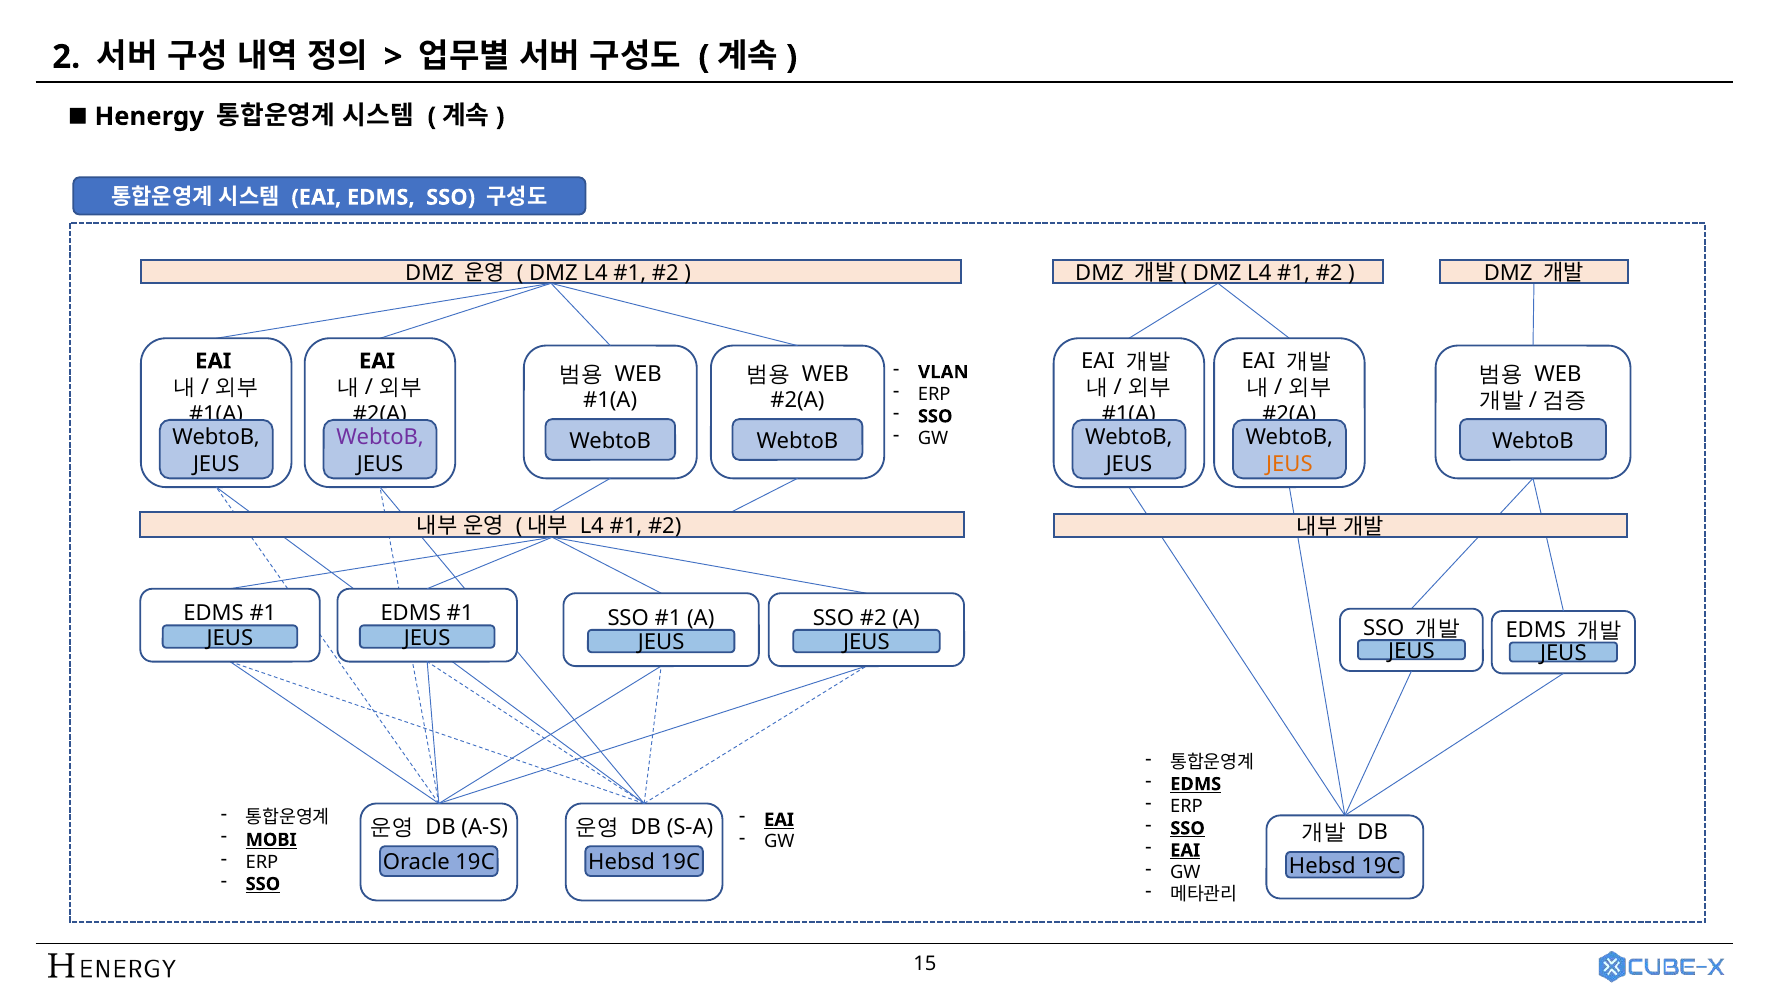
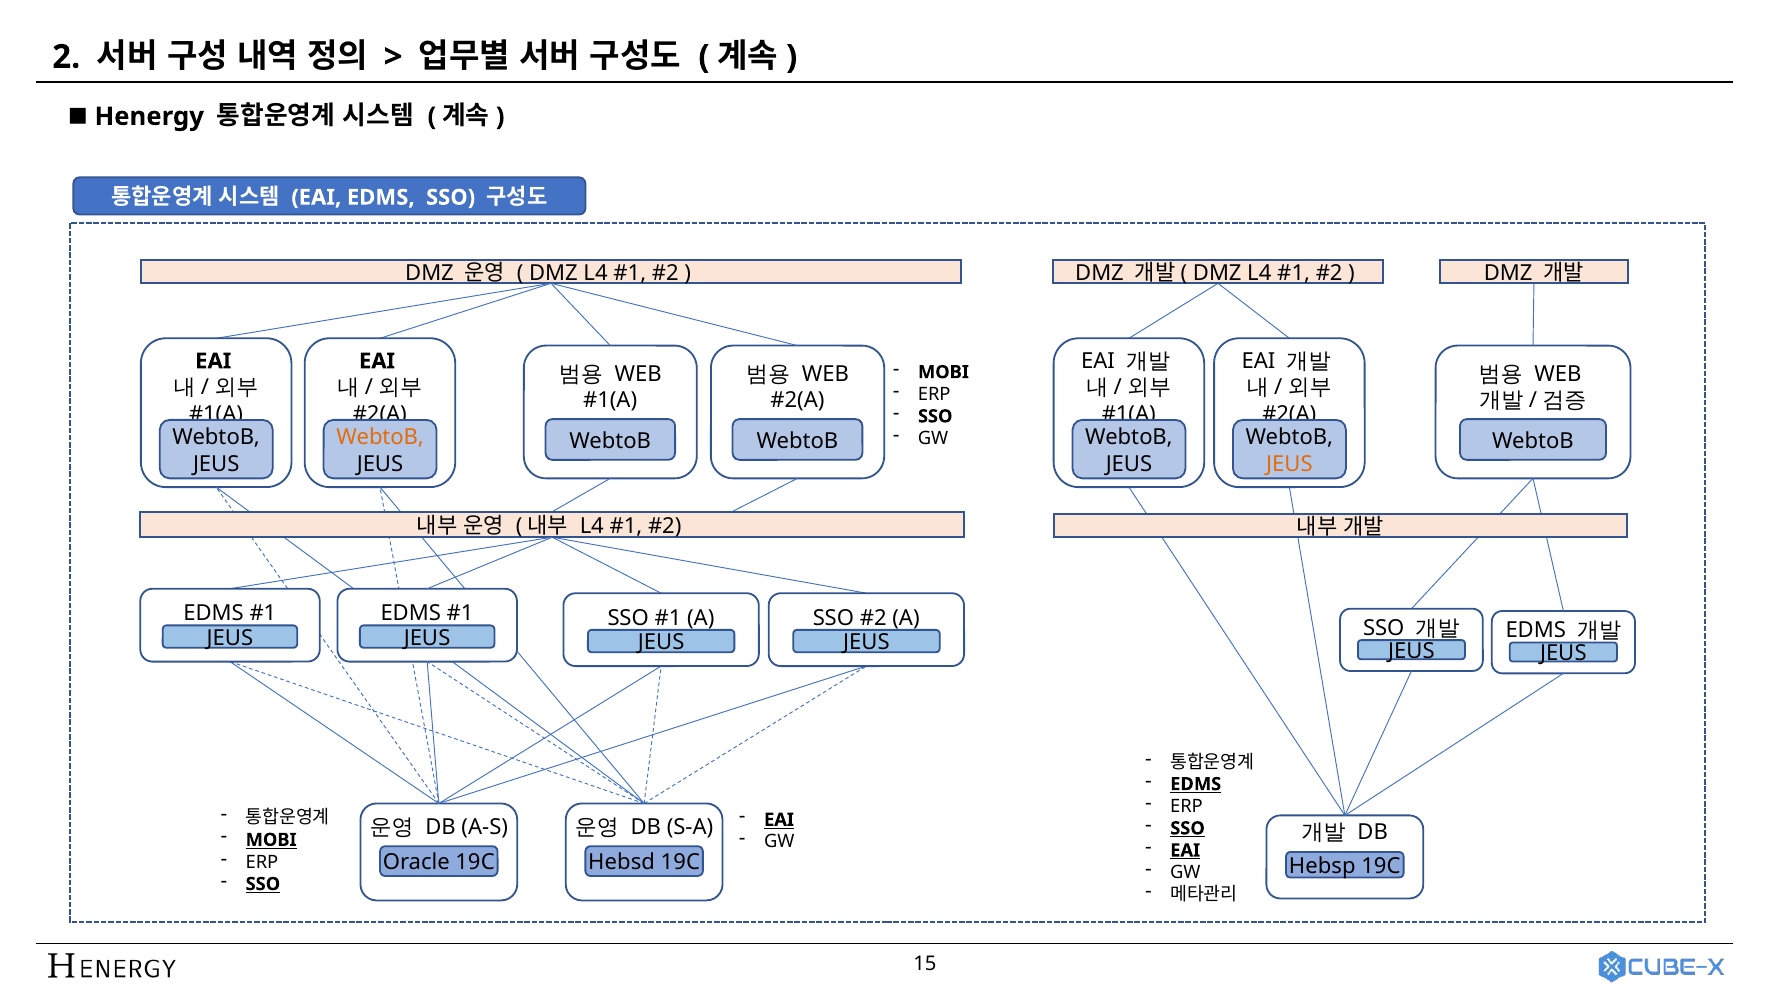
VLAN at (943, 372): VLAN -> MOBI
WebtoB at (380, 438) colour: purple -> orange
Hebsd at (1322, 867): Hebsd -> Hebsp
